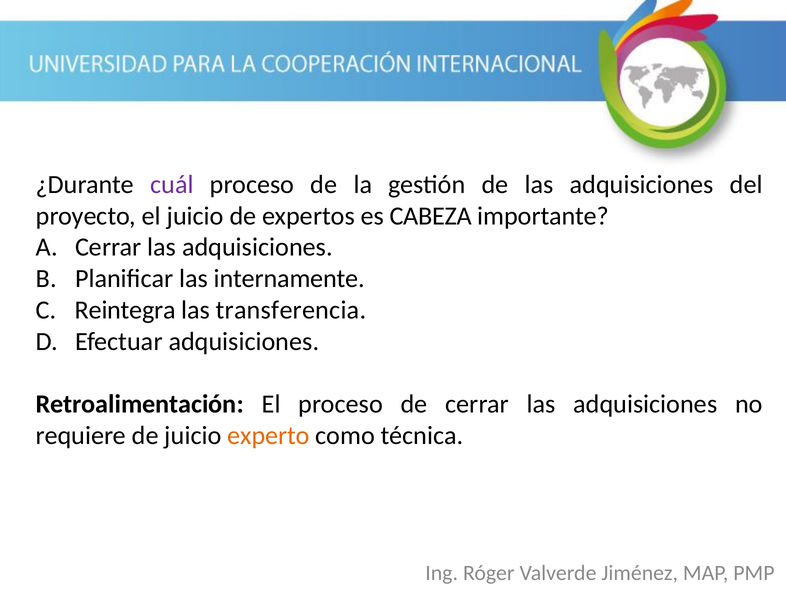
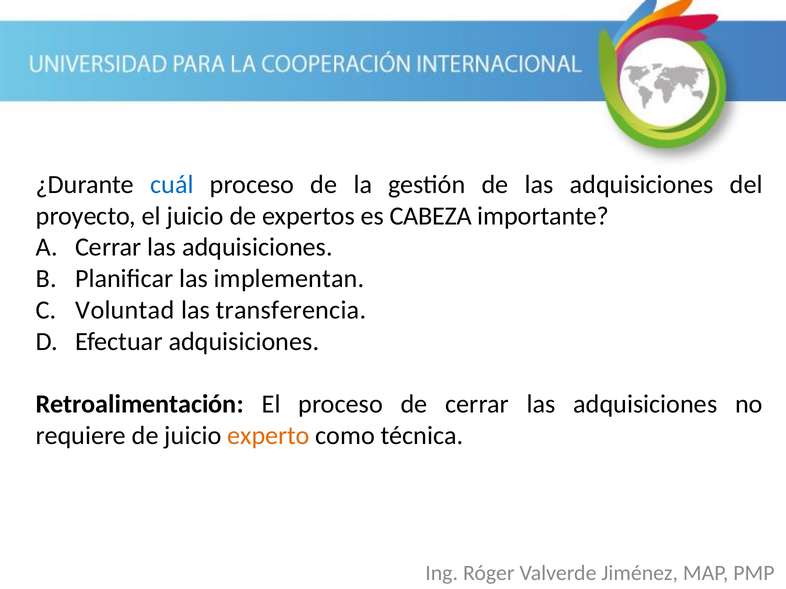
cuál colour: purple -> blue
internamente: internamente -> implementan
Reintegra: Reintegra -> Voluntad
